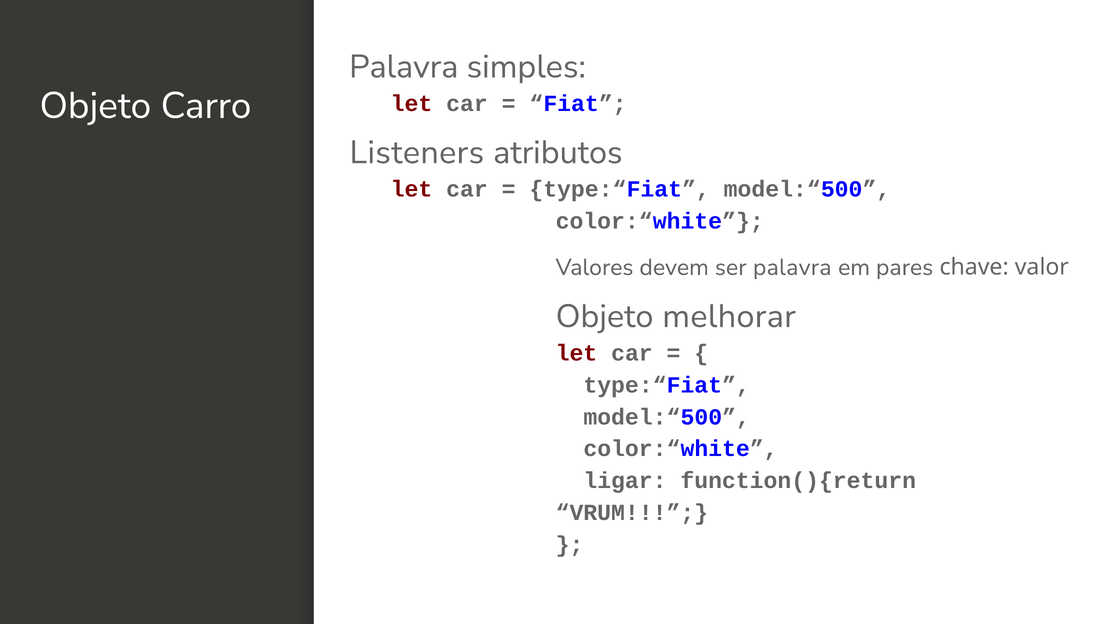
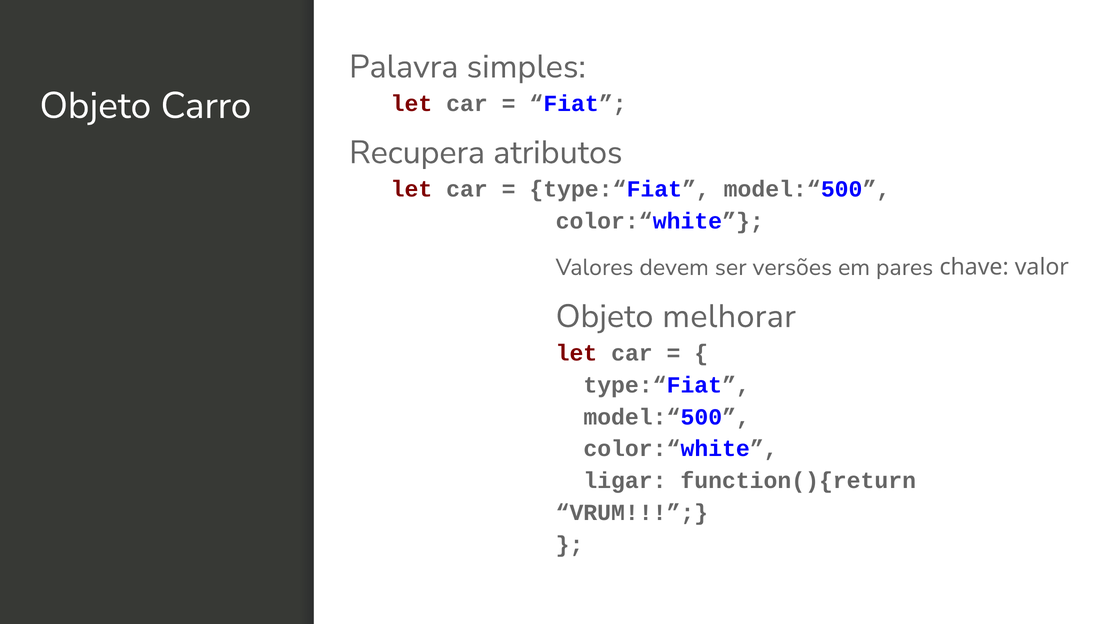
Listeners: Listeners -> Recupera
ser palavra: palavra -> versões
